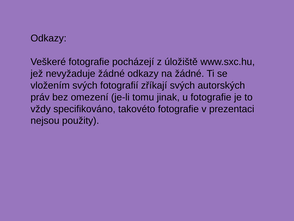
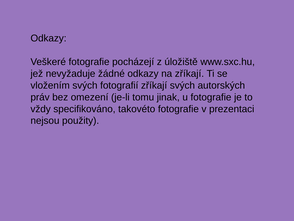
na žádné: žádné -> zříkají
